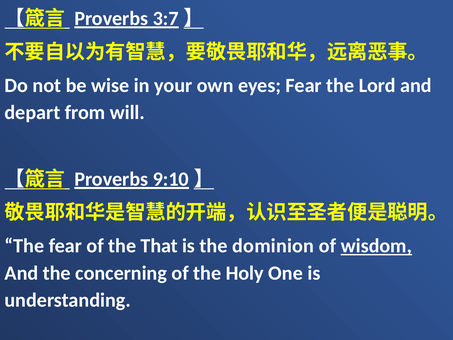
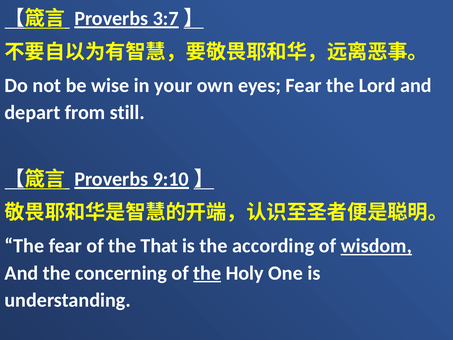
will: will -> still
dominion: dominion -> according
the at (207, 273) underline: none -> present
